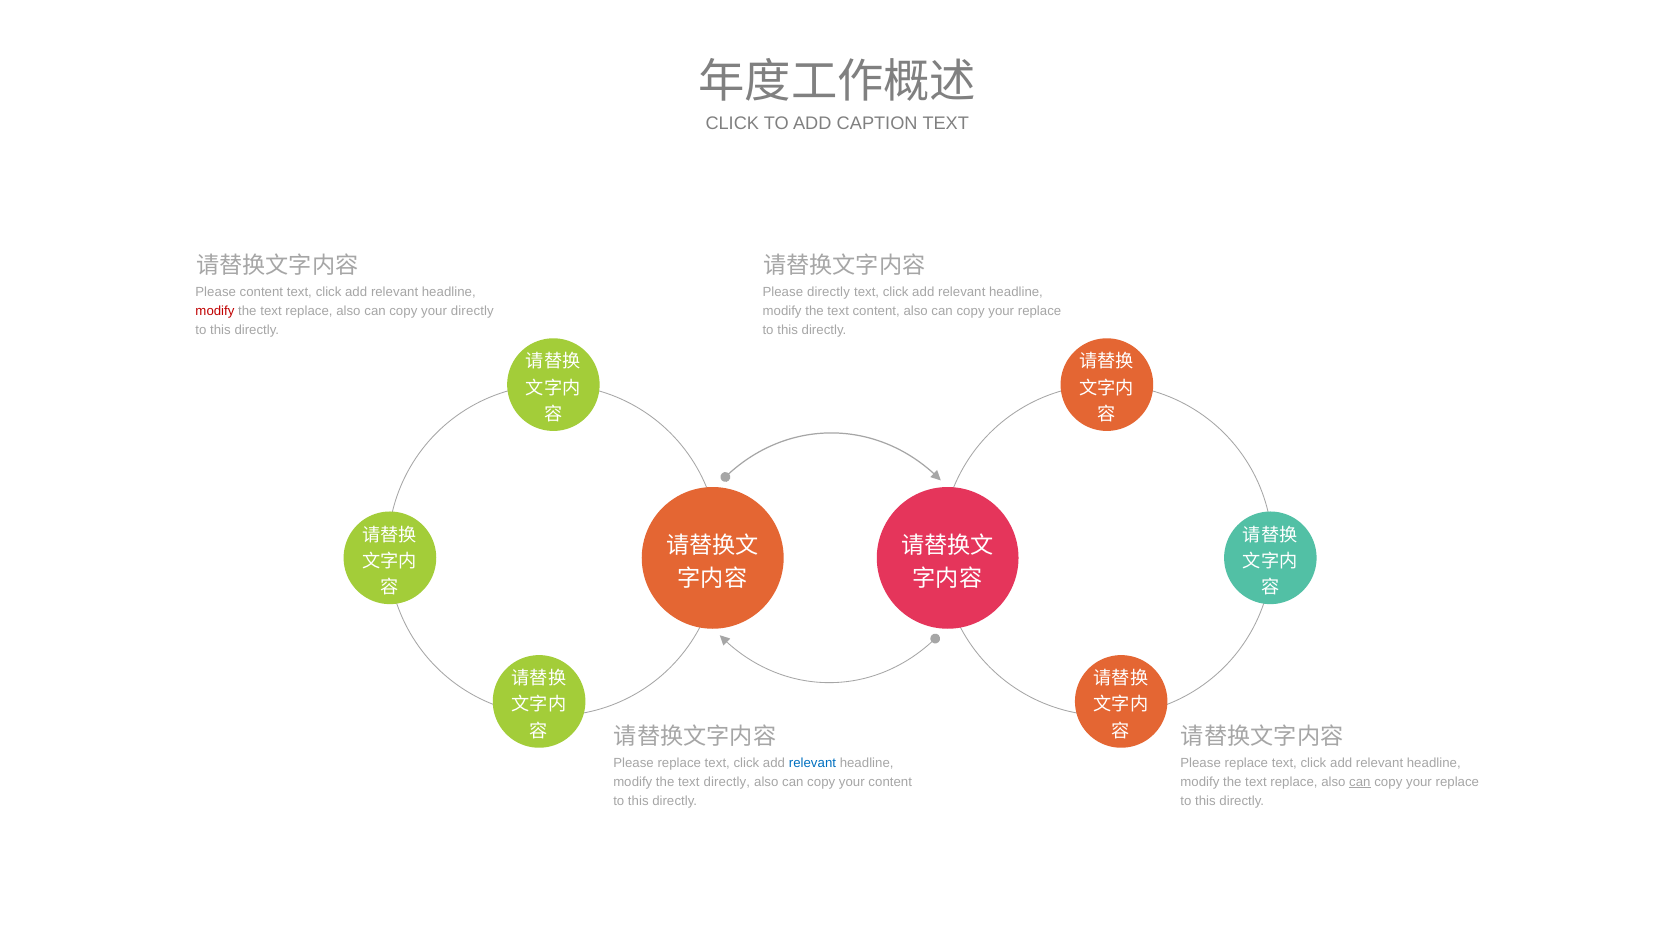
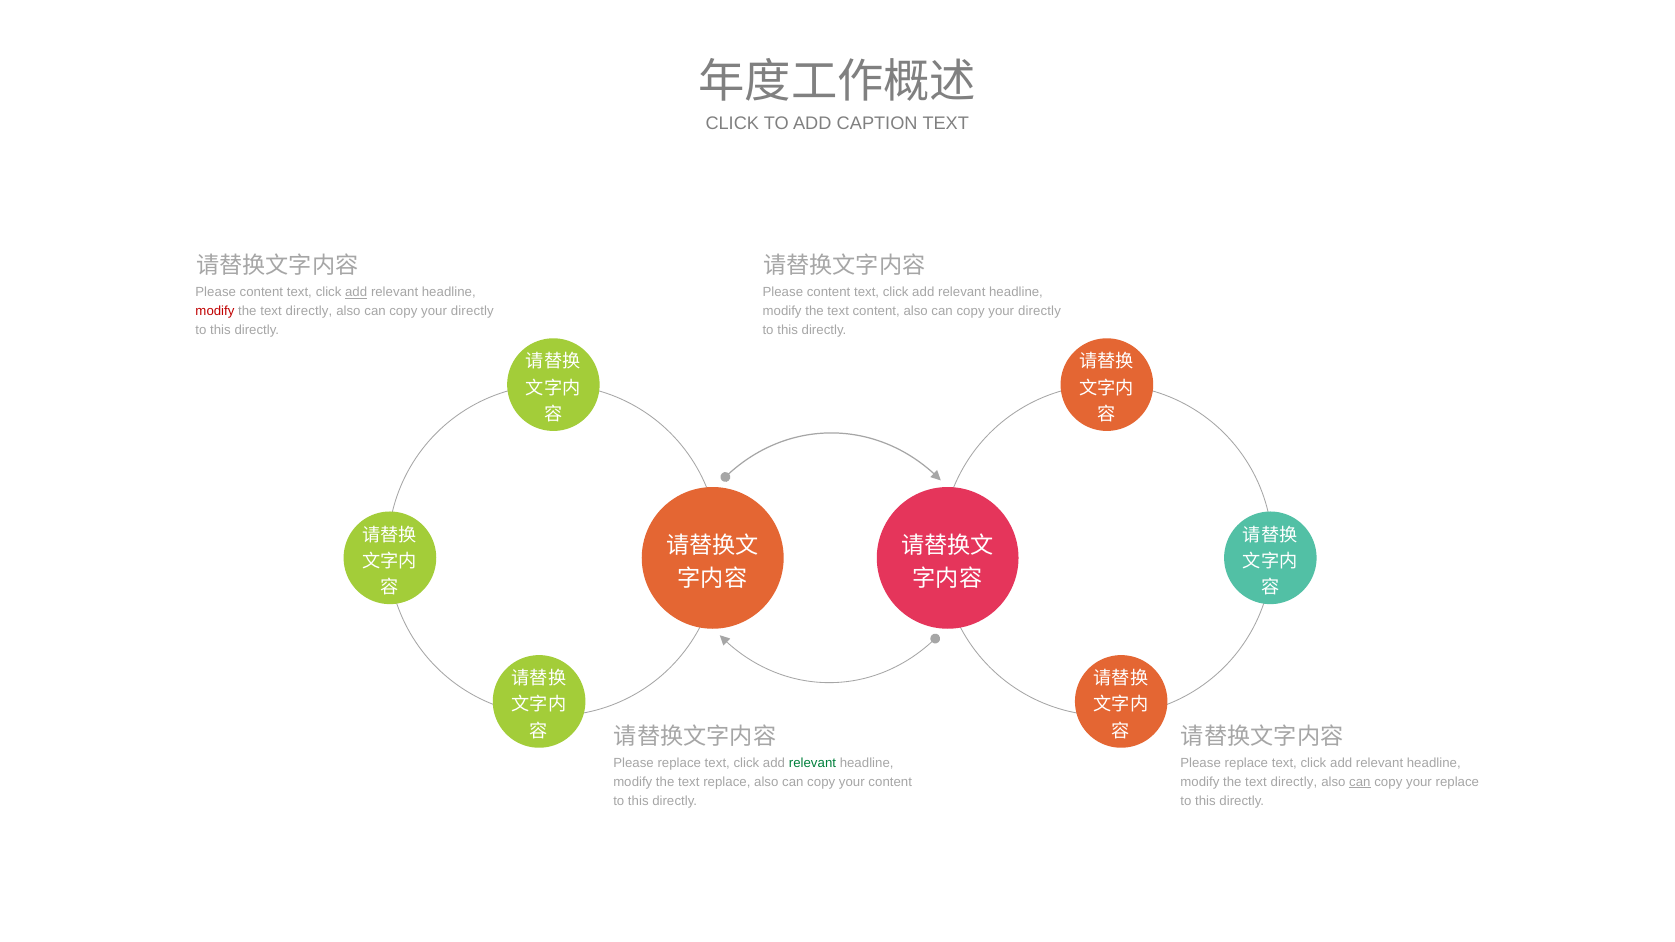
add at (356, 292) underline: none -> present
directly at (829, 292): directly -> content
replace at (309, 311): replace -> directly
replace at (1040, 311): replace -> directly
relevant at (812, 763) colour: blue -> green
text directly: directly -> replace
replace at (1294, 782): replace -> directly
